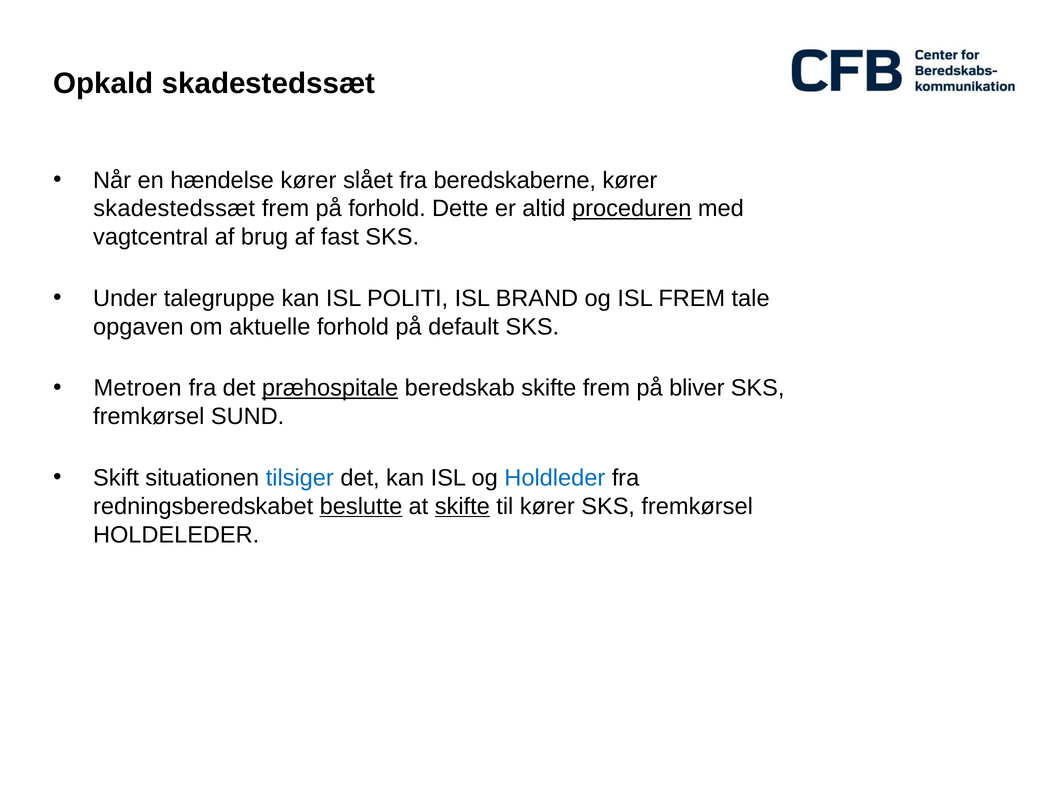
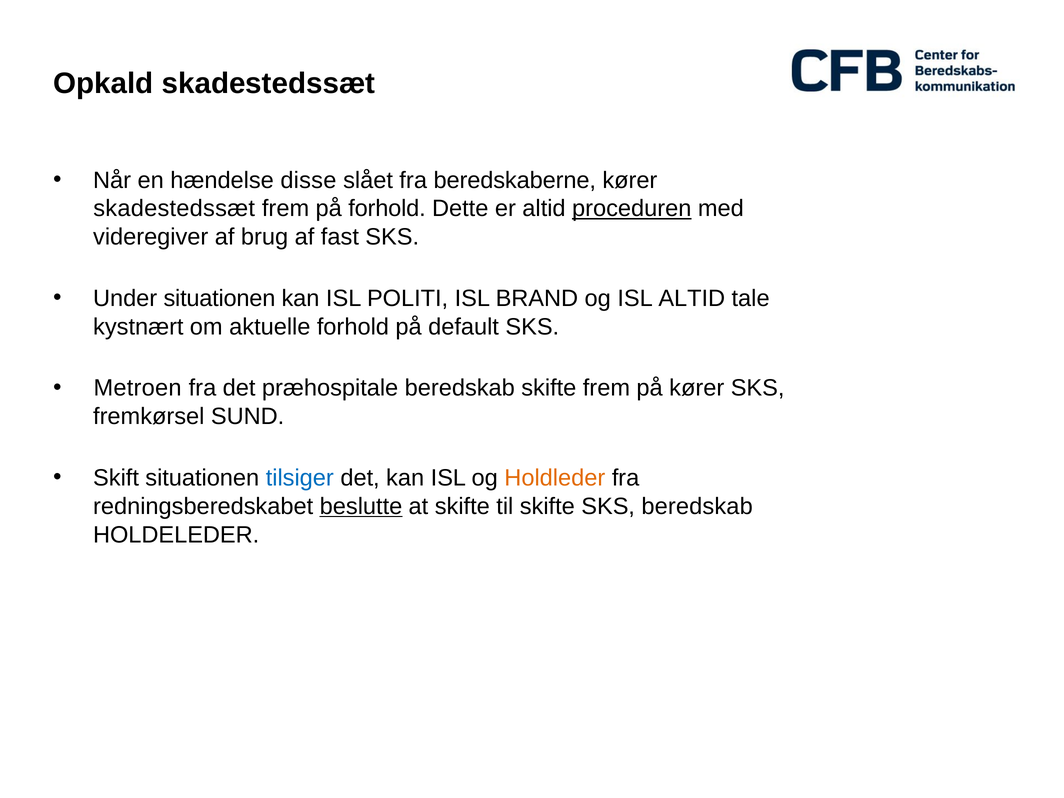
hændelse kører: kører -> disse
vagtcentral: vagtcentral -> videregiver
Under talegruppe: talegruppe -> situationen
ISL FREM: FREM -> ALTID
opgaven: opgaven -> kystnært
præhospitale underline: present -> none
på bliver: bliver -> kører
Holdleder colour: blue -> orange
skifte at (462, 506) underline: present -> none
til kører: kører -> skifte
fremkørsel at (697, 506): fremkørsel -> beredskab
